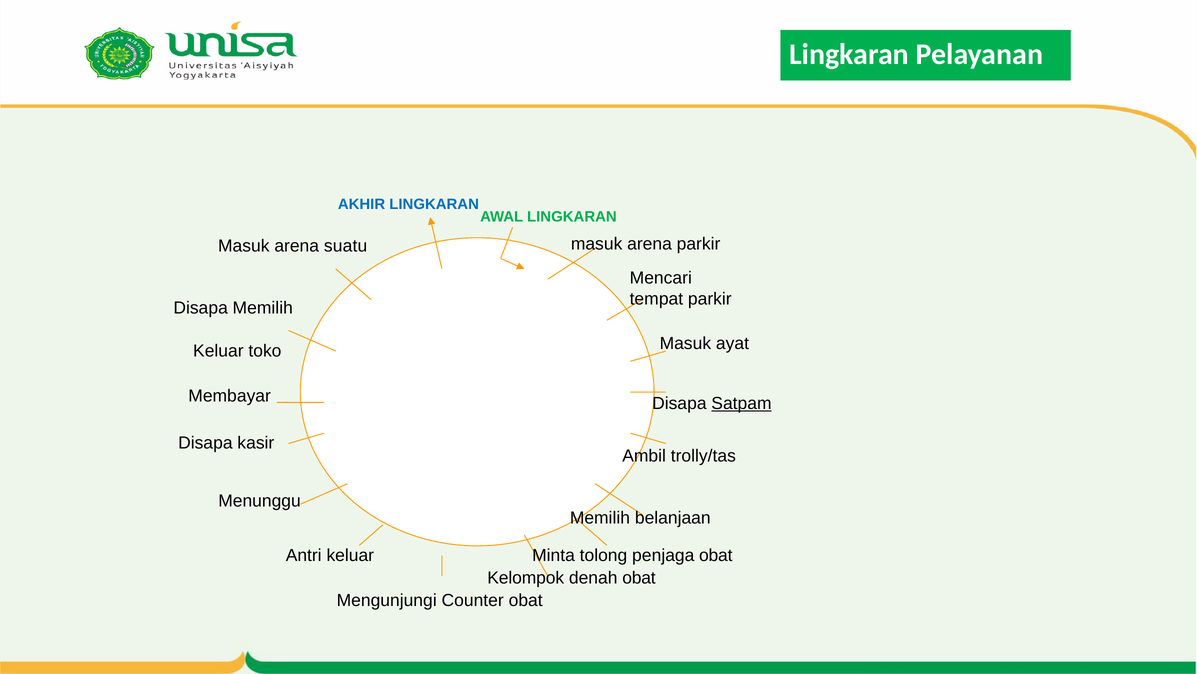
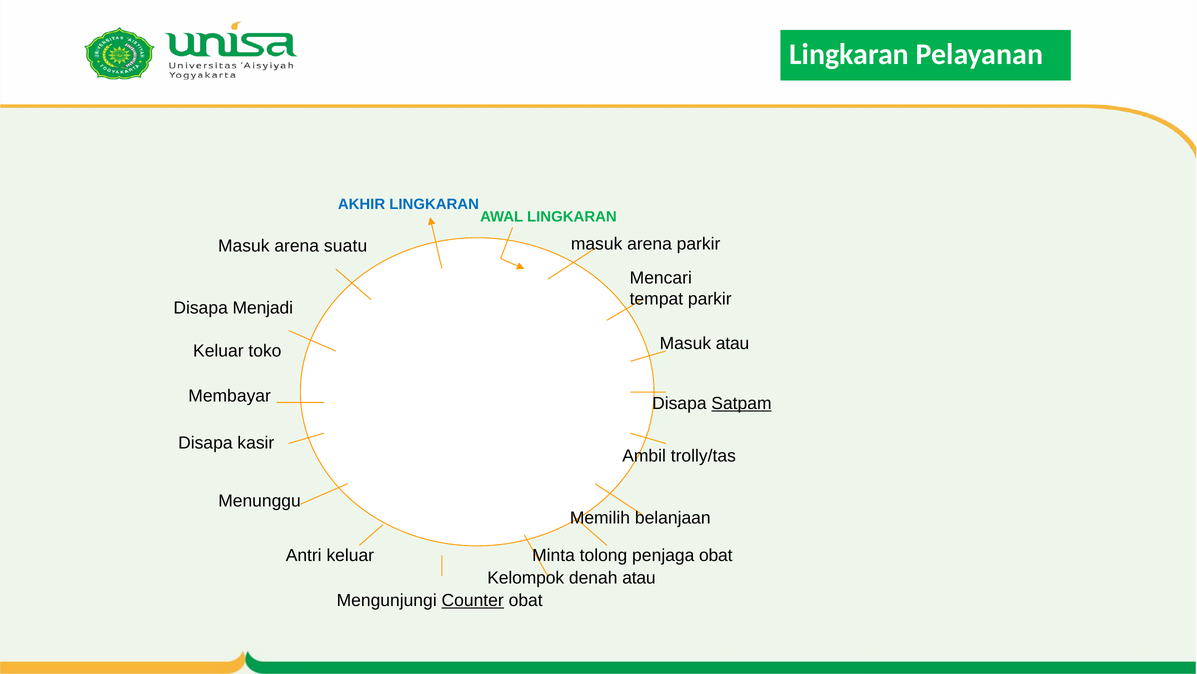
Disapa Memilih: Memilih -> Menjadi
Masuk ayat: ayat -> atau
denah obat: obat -> atau
Counter underline: none -> present
